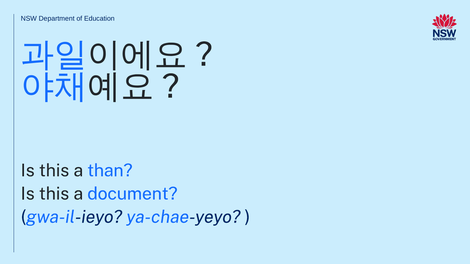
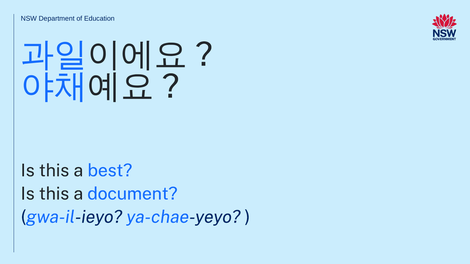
than: than -> best
